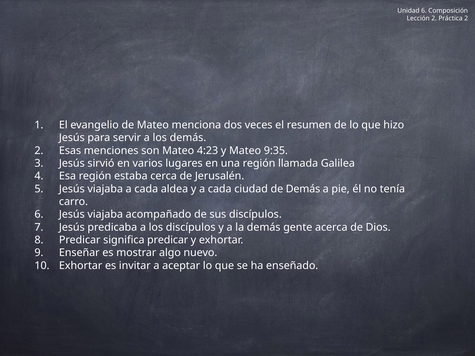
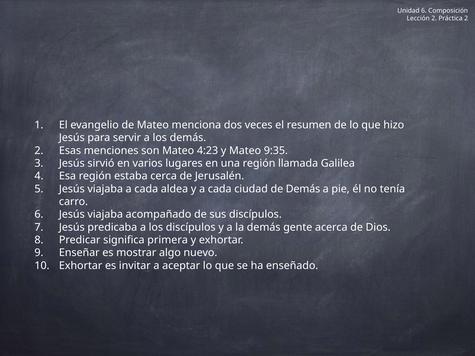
significa predicar: predicar -> primera
